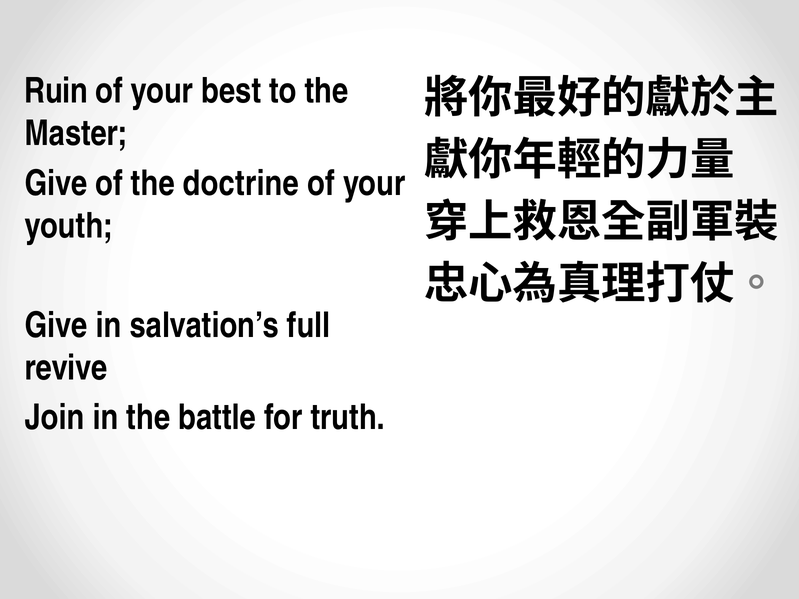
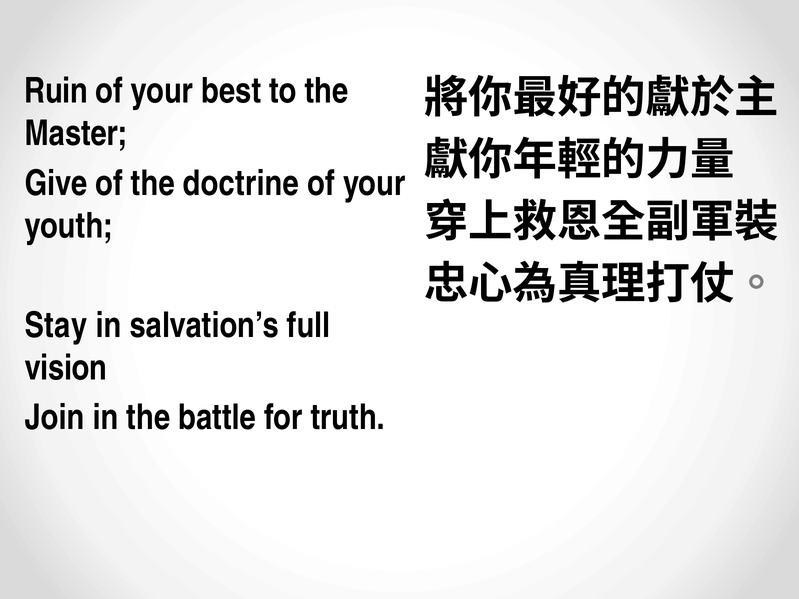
Give at (56, 326): Give -> Stay
revive: revive -> vision
